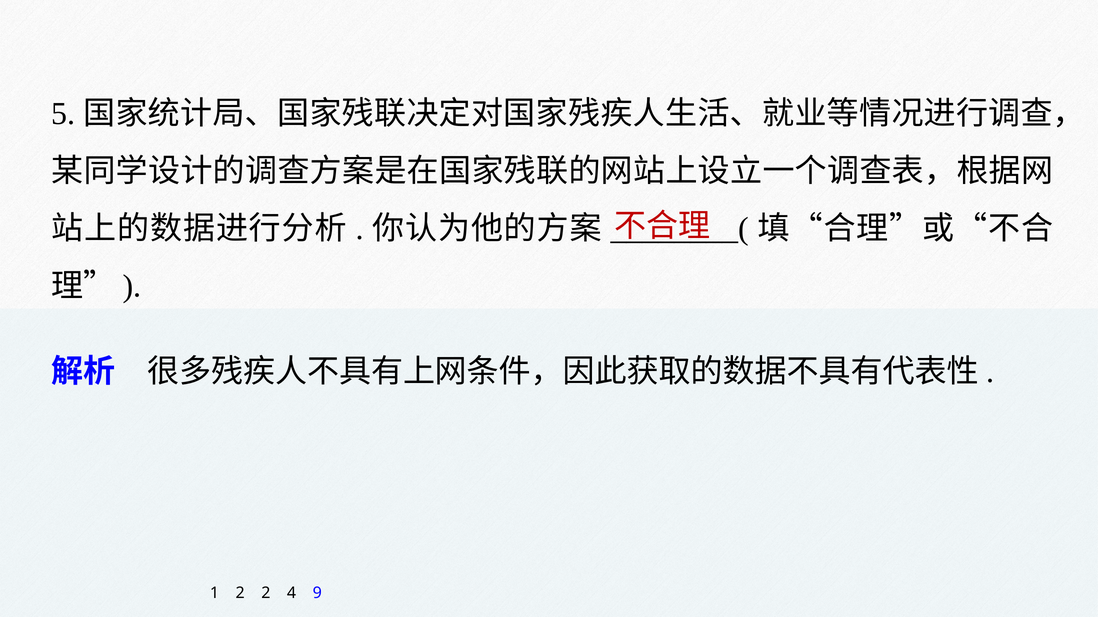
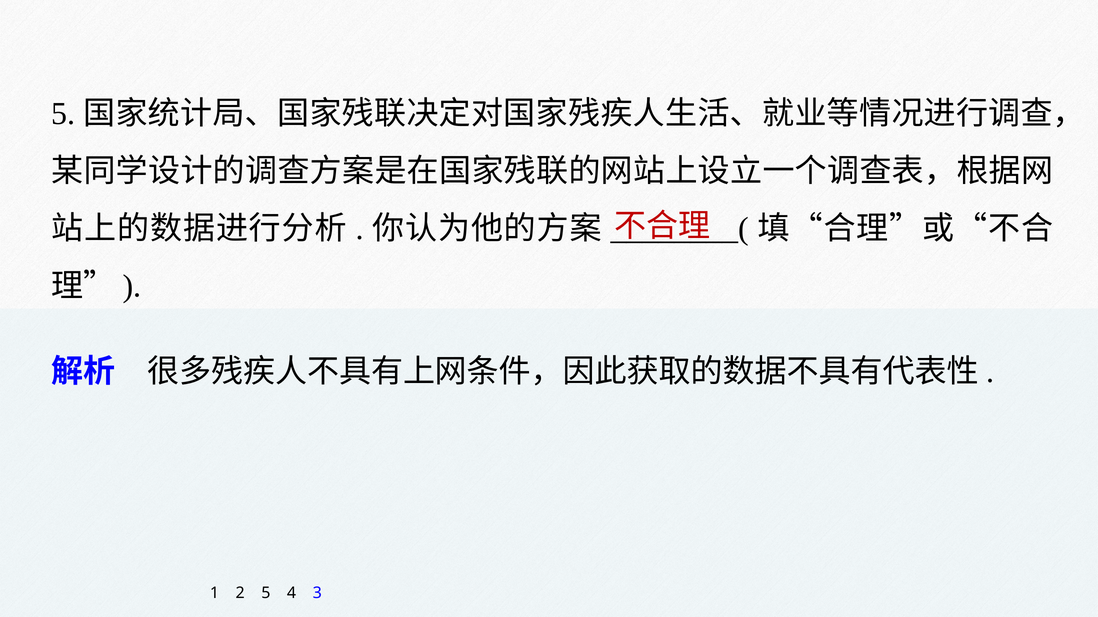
2 2: 2 -> 5
9: 9 -> 3
